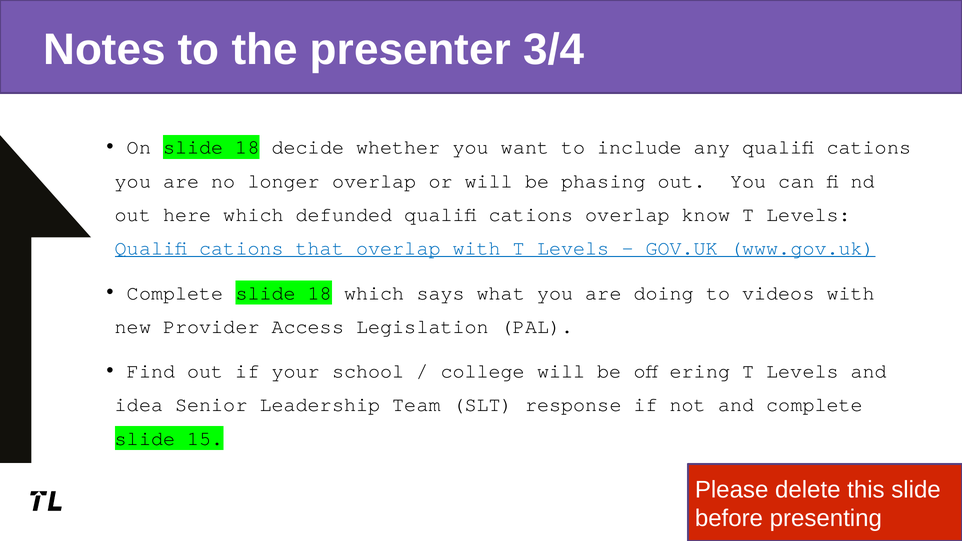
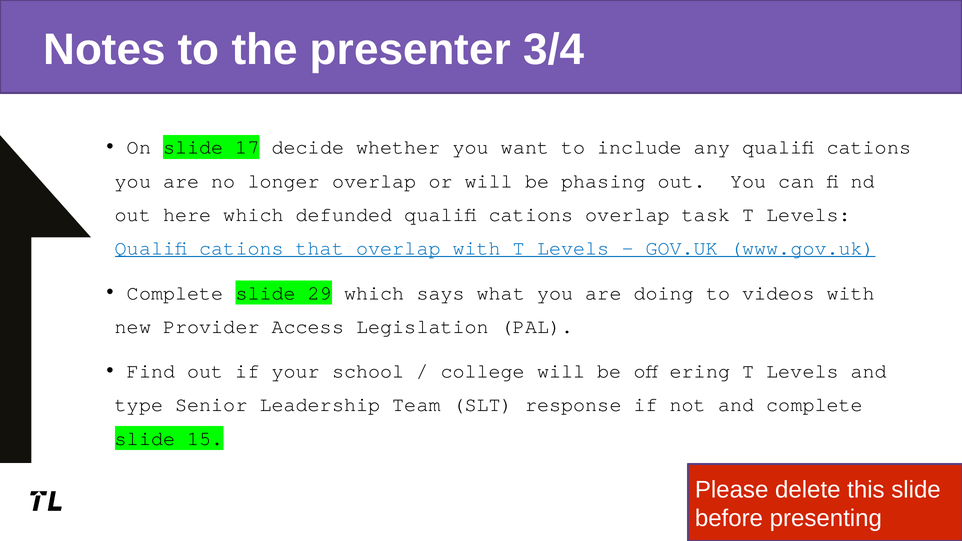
On slide 18: 18 -> 17
know: know -> task
Complete slide 18: 18 -> 29
idea: idea -> type
